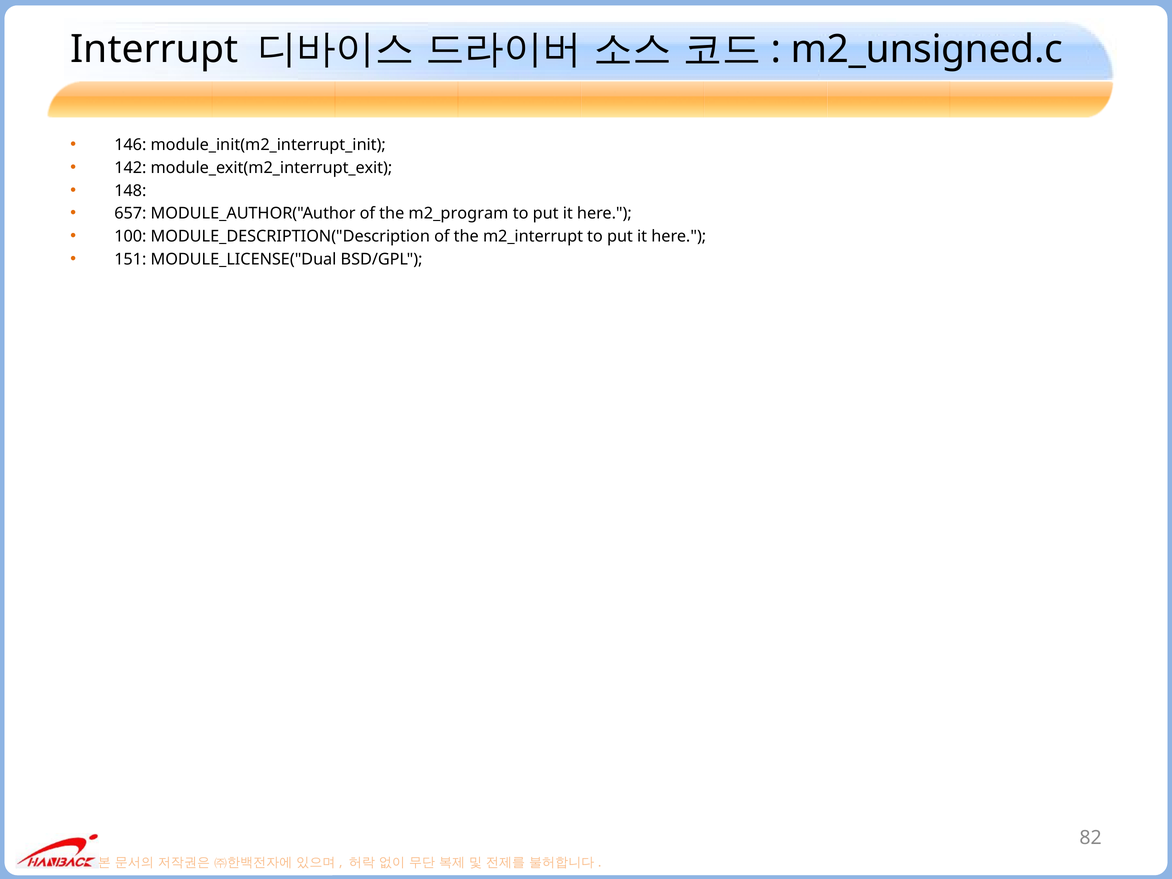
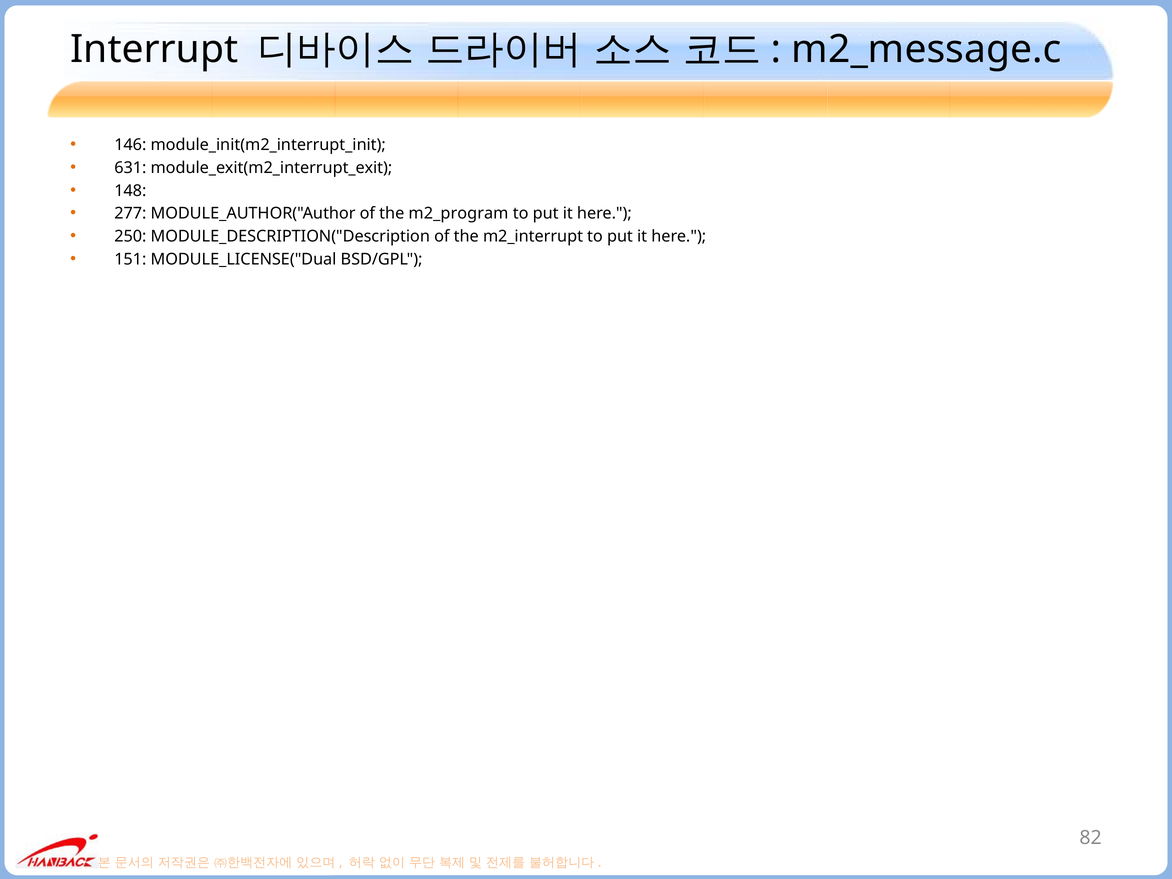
m2_unsigned.c: m2_unsigned.c -> m2_message.c
142: 142 -> 631
657: 657 -> 277
100: 100 -> 250
